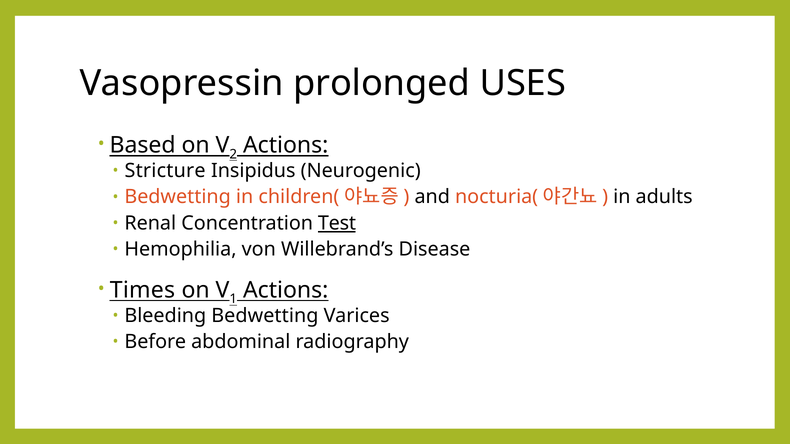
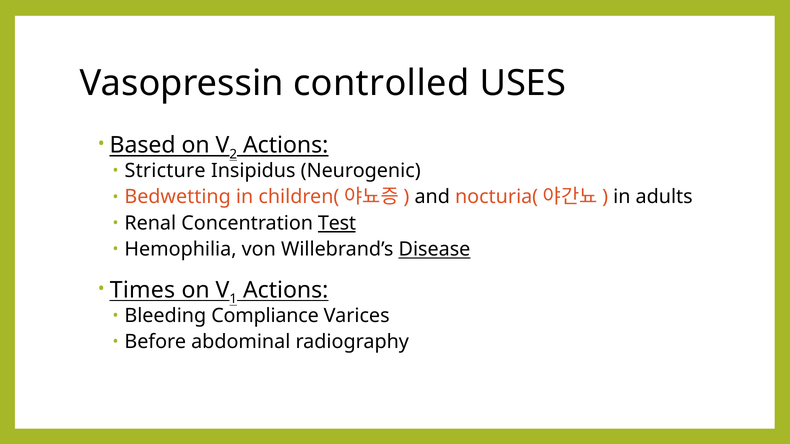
prolonged: prolonged -> controlled
Disease underline: none -> present
Bleeding Bedwetting: Bedwetting -> Compliance
